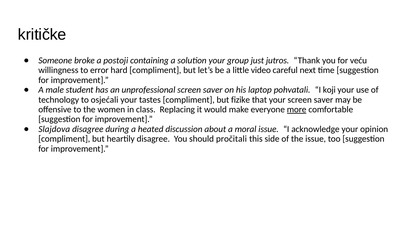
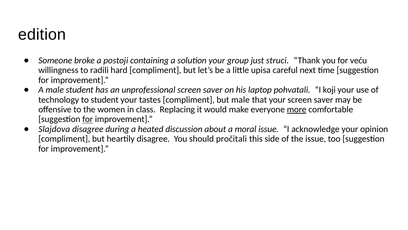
kritičke: kritičke -> edition
jutros: jutros -> struci
error: error -> radili
video: video -> upisa
to osjećali: osjećali -> student
but fizike: fizike -> male
for at (88, 119) underline: none -> present
